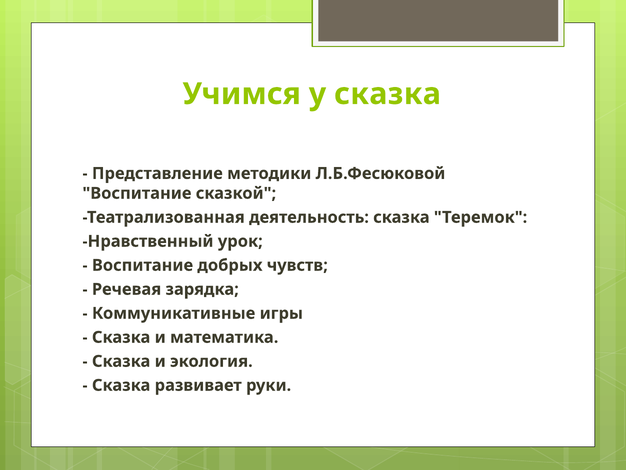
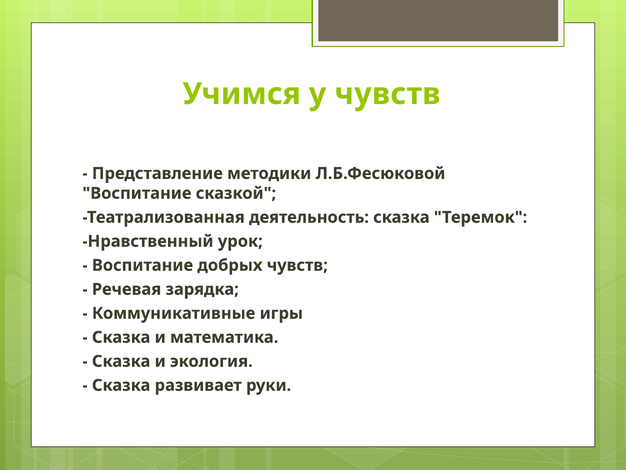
у сказка: сказка -> чувств
